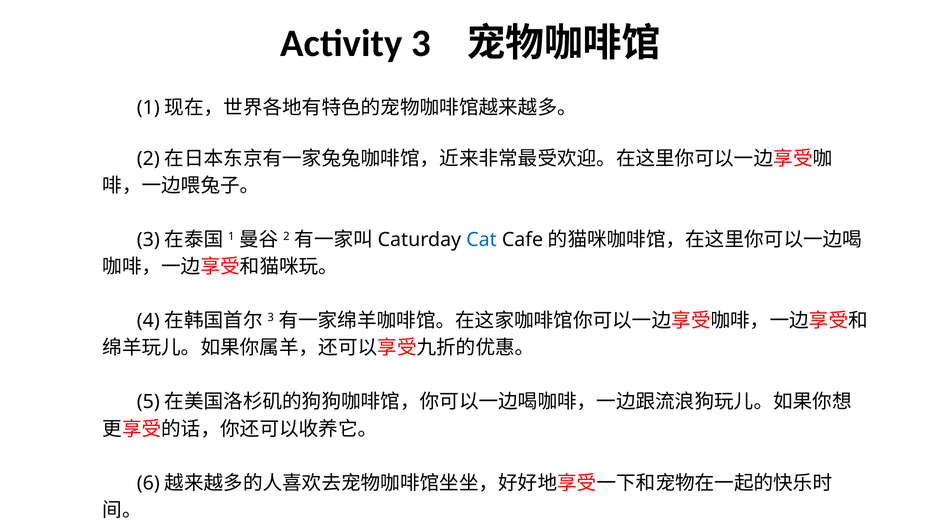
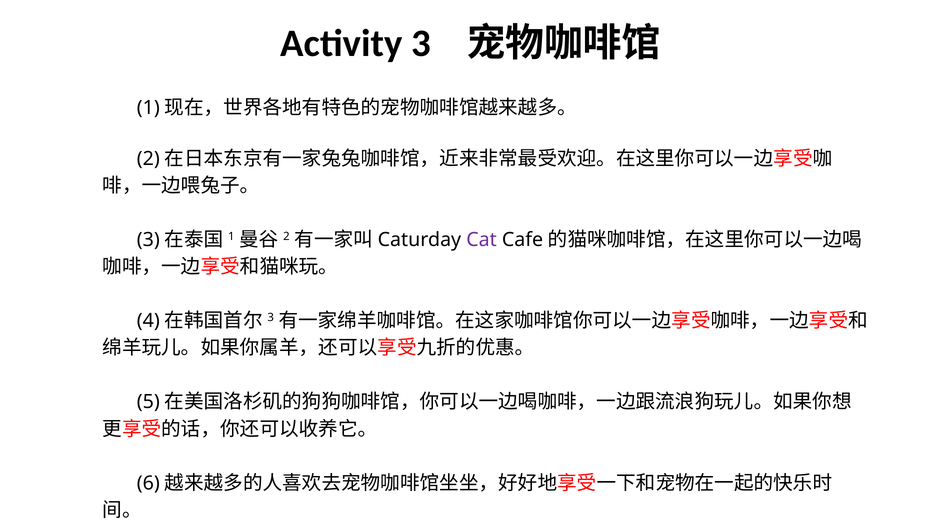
Cat colour: blue -> purple
